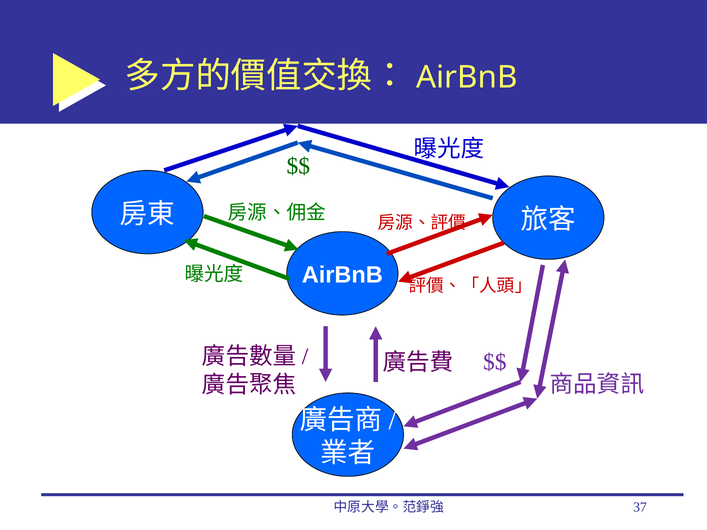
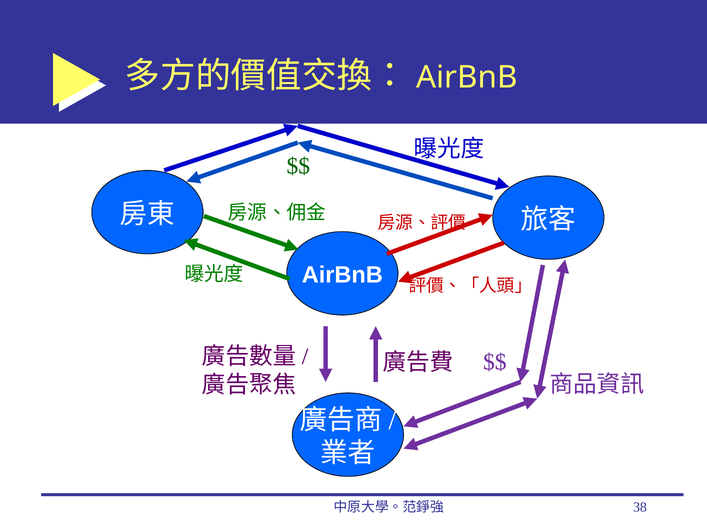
37: 37 -> 38
